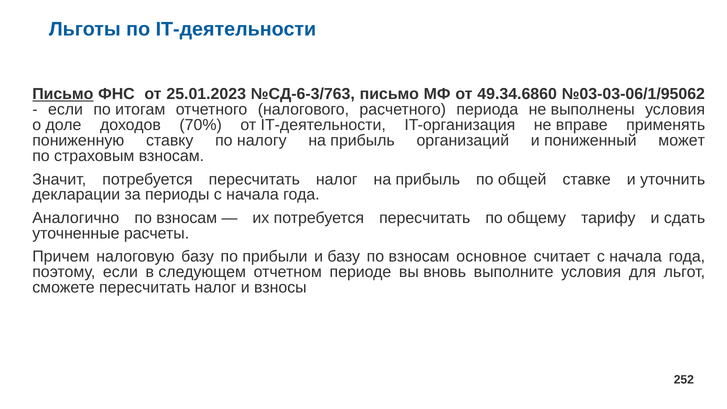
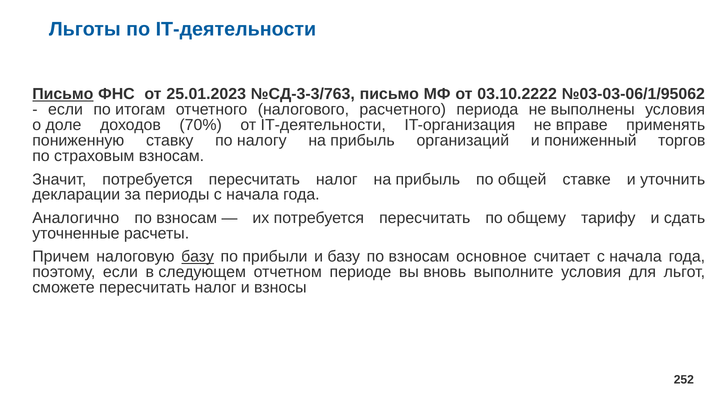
№СД-6-3/763: №СД-6-3/763 -> №СД-3-3/763
49.34.6860: 49.34.6860 -> 03.10.2222
может: может -> торгов
базу at (198, 256) underline: none -> present
